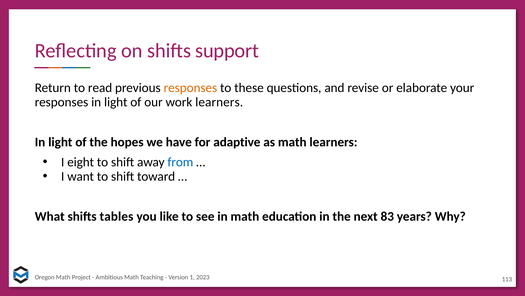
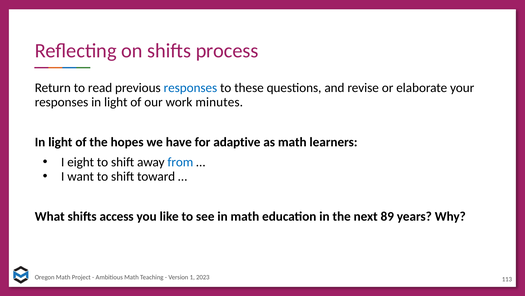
support: support -> process
responses at (190, 88) colour: orange -> blue
work learners: learners -> minutes
tables: tables -> access
83: 83 -> 89
